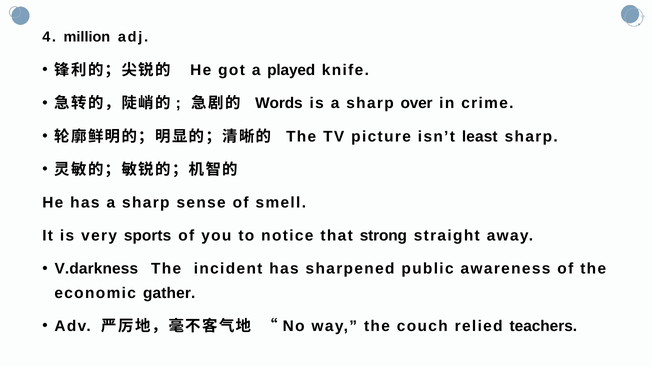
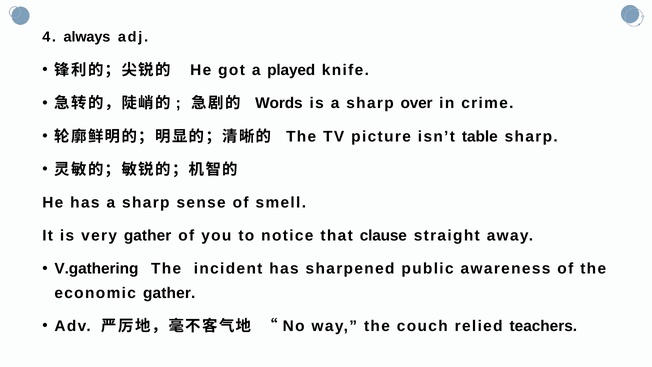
million: million -> always
least: least -> table
very sports: sports -> gather
strong: strong -> clause
V.darkness: V.darkness -> V.gathering
